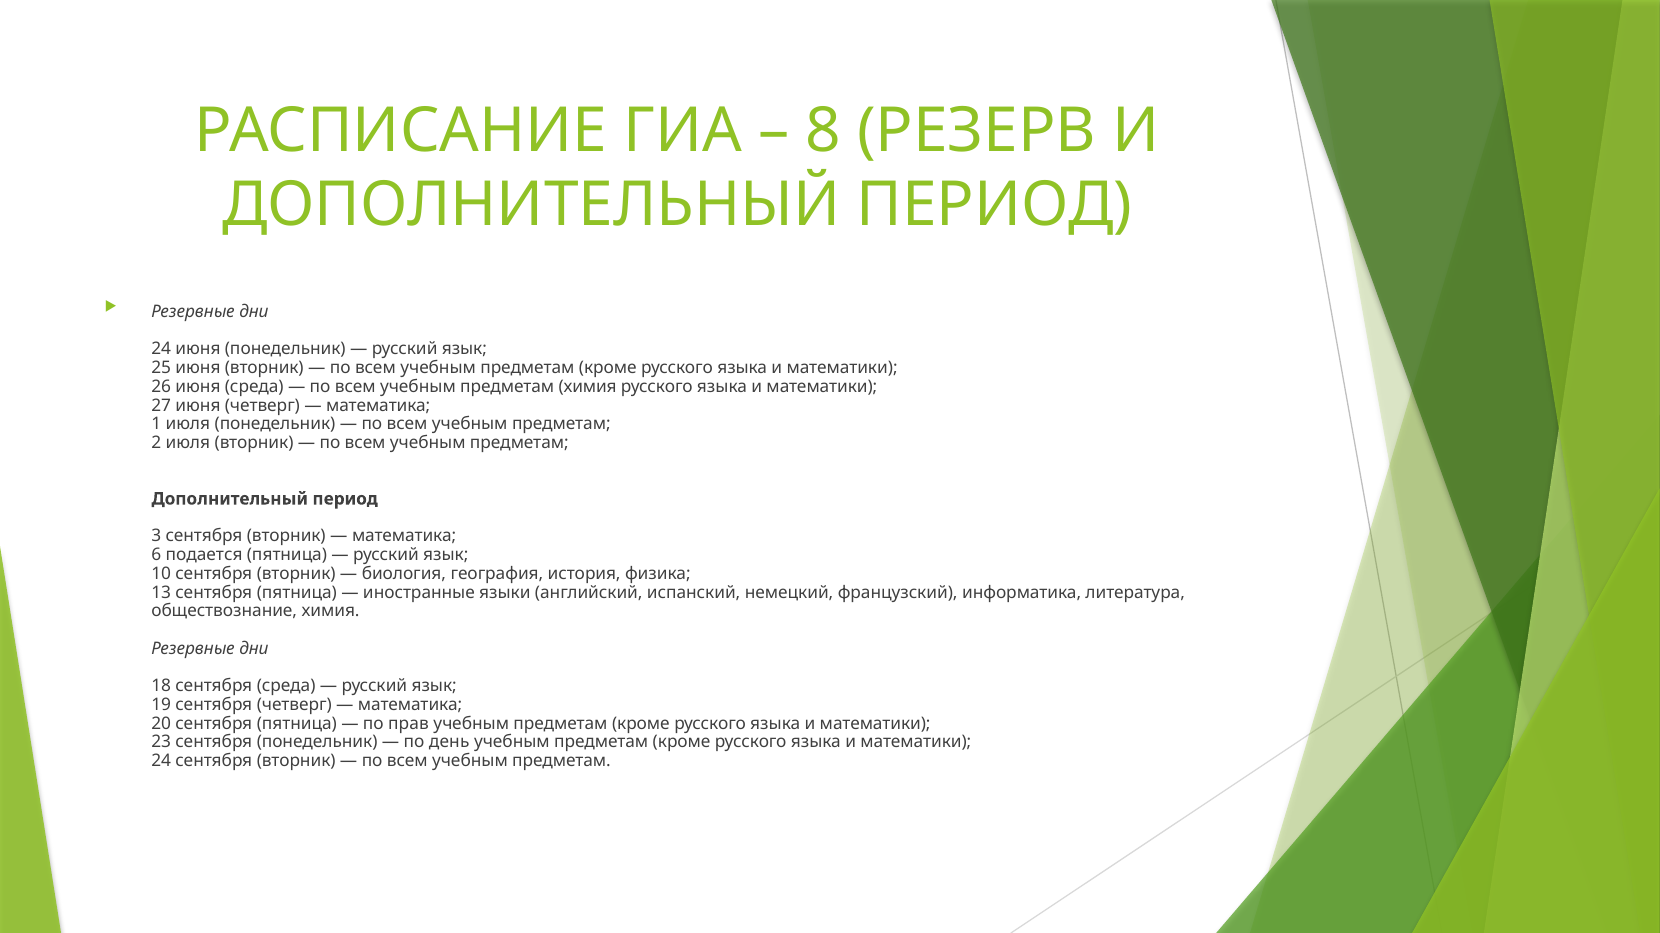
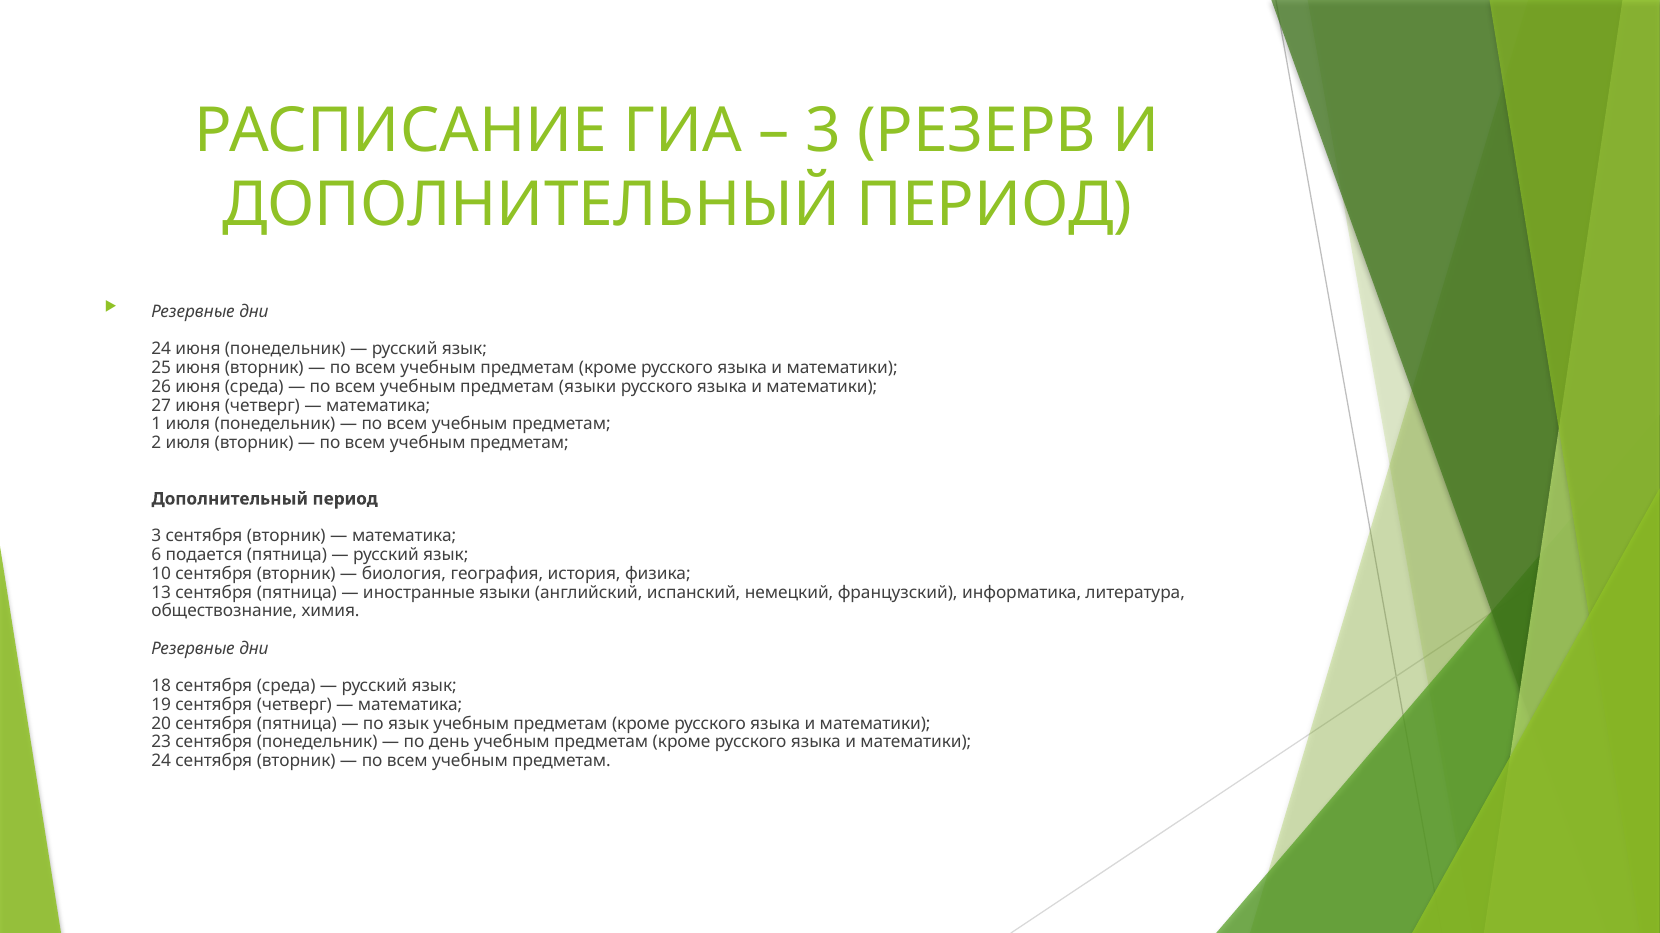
8 at (823, 131): 8 -> 3
предметам химия: химия -> языки
по прав: прав -> язык
